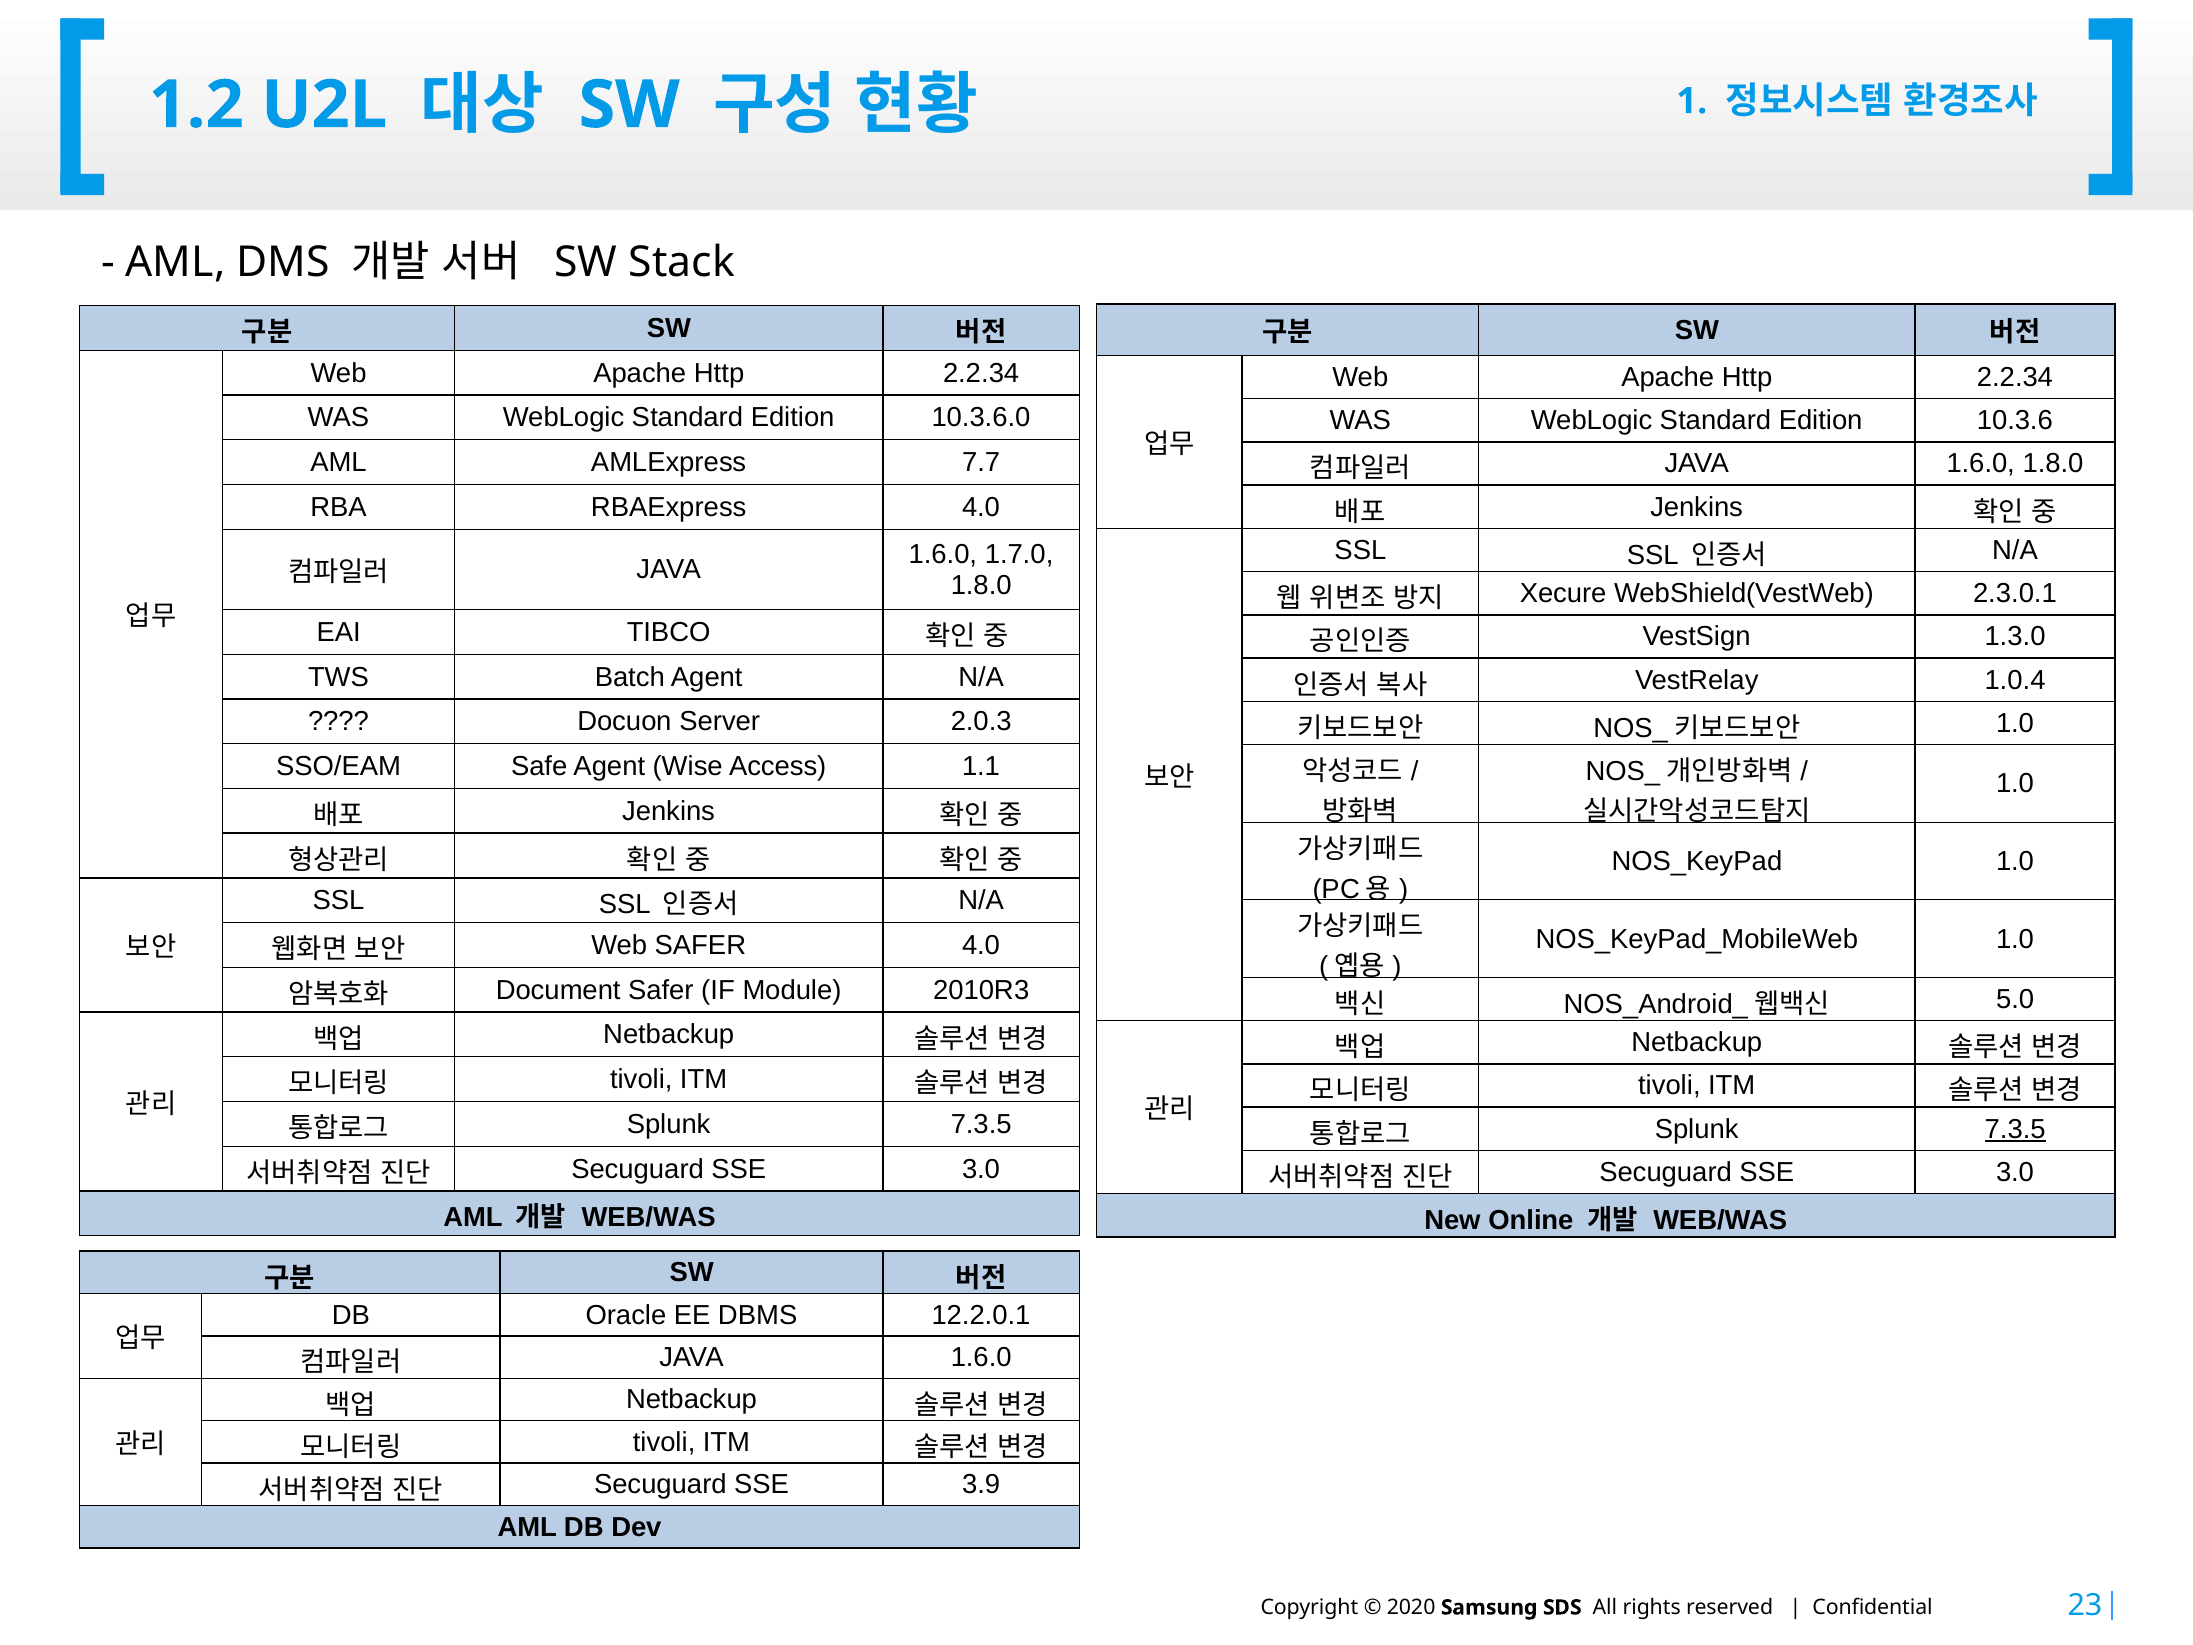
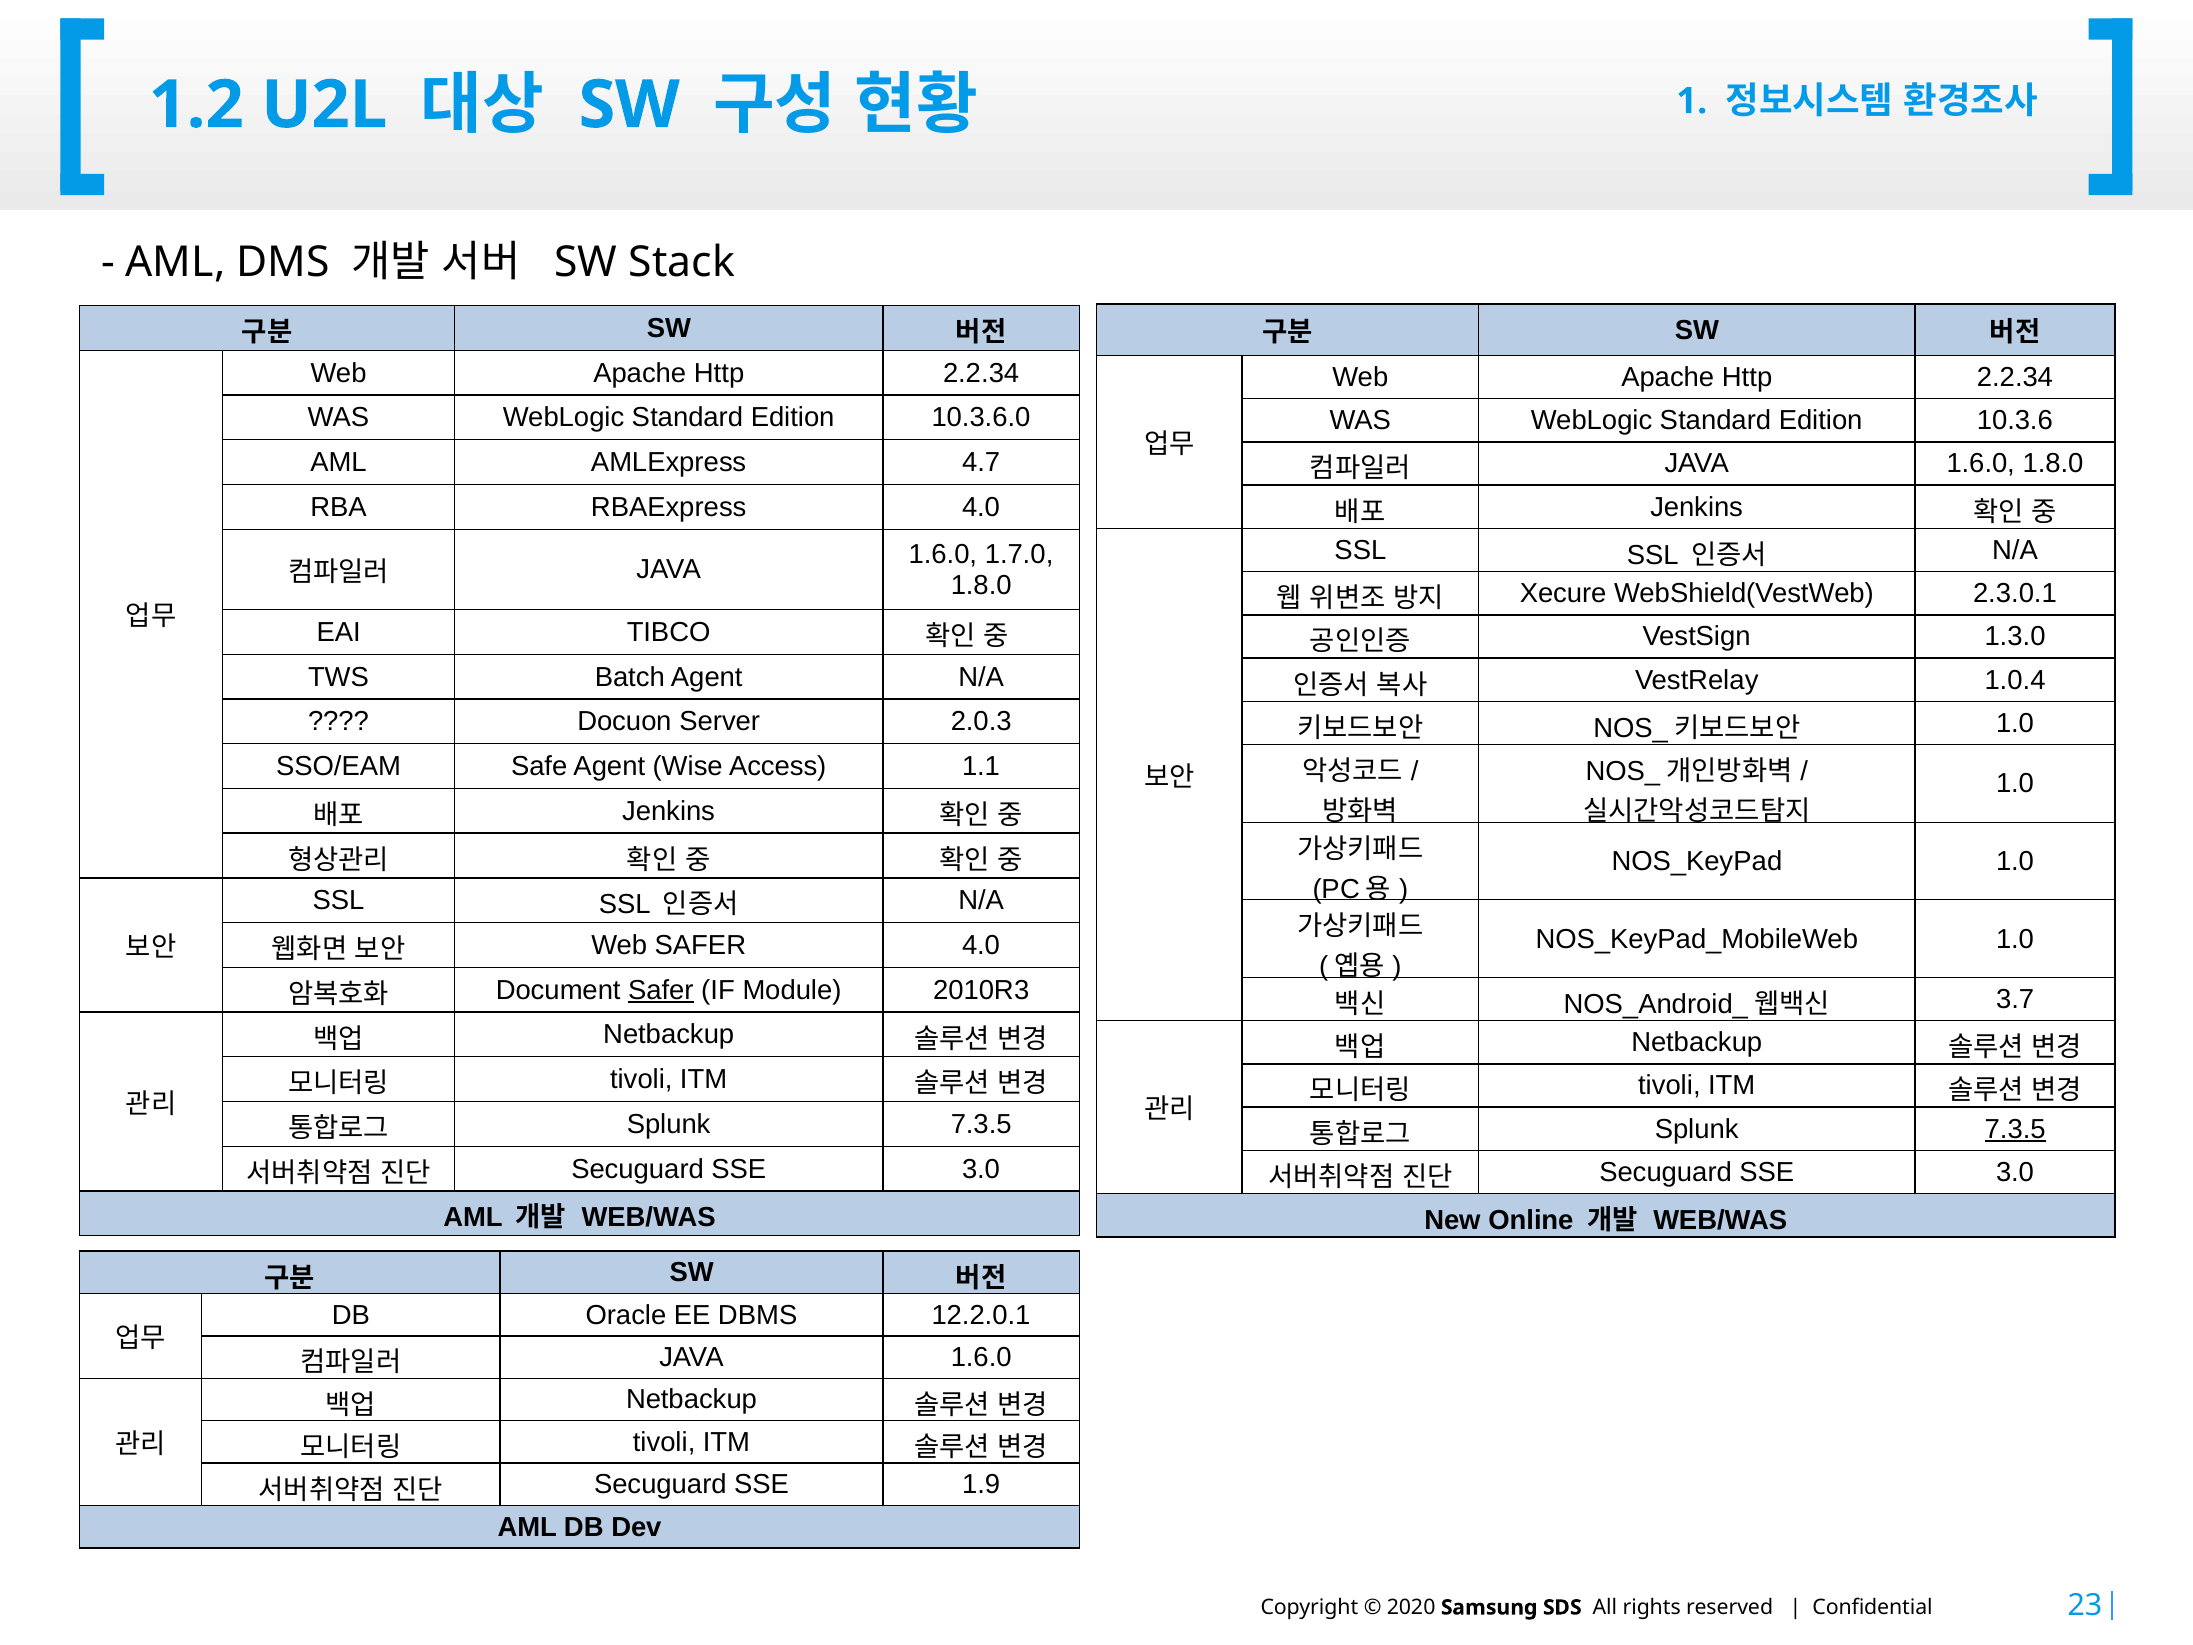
7.7: 7.7 -> 4.7
Safer at (661, 990) underline: none -> present
5.0: 5.0 -> 3.7
3.9: 3.9 -> 1.9
